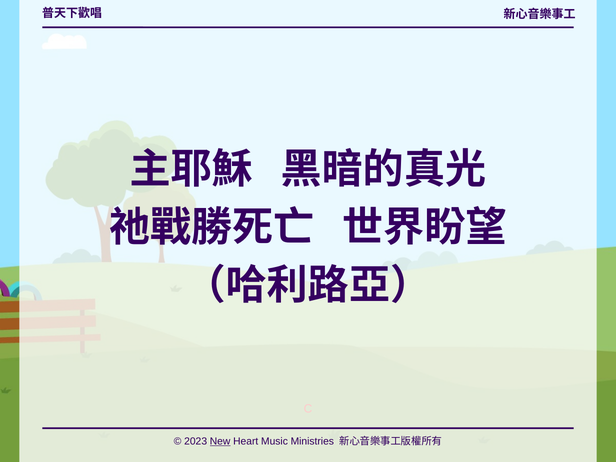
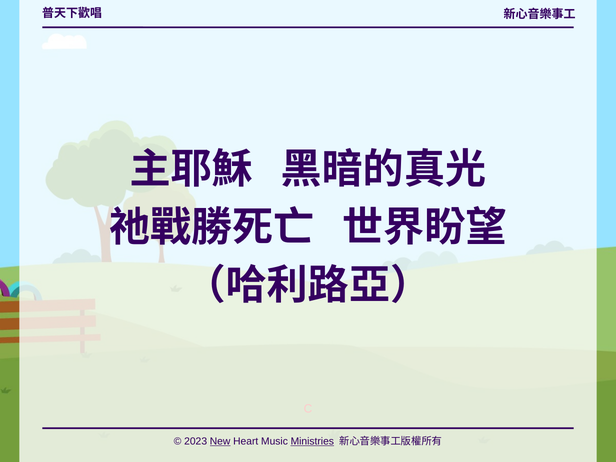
Ministries underline: none -> present
